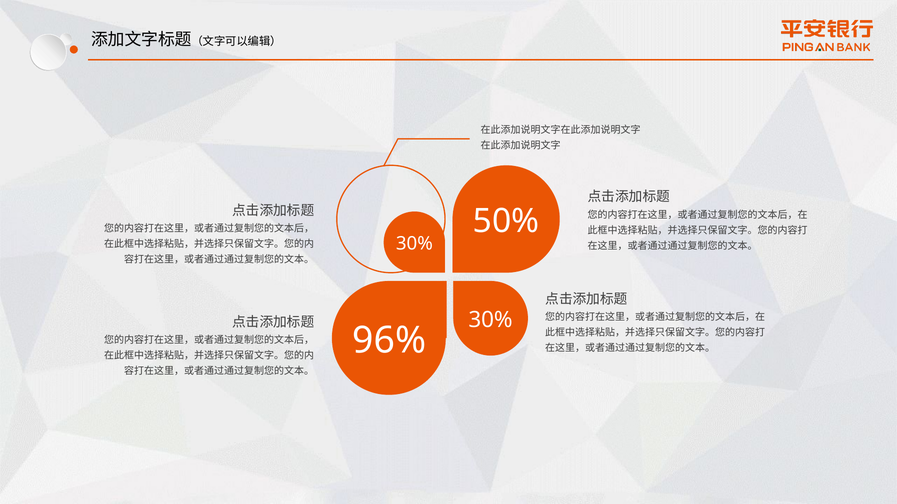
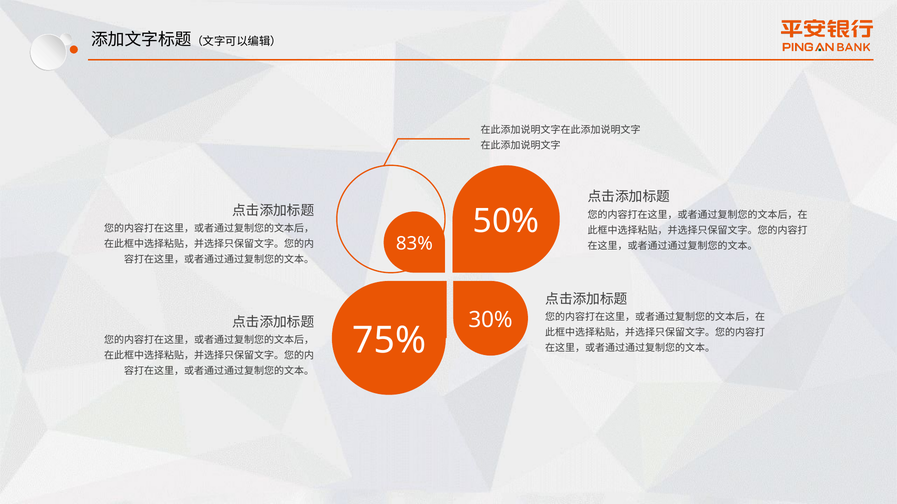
30% at (414, 244): 30% -> 83%
96%: 96% -> 75%
